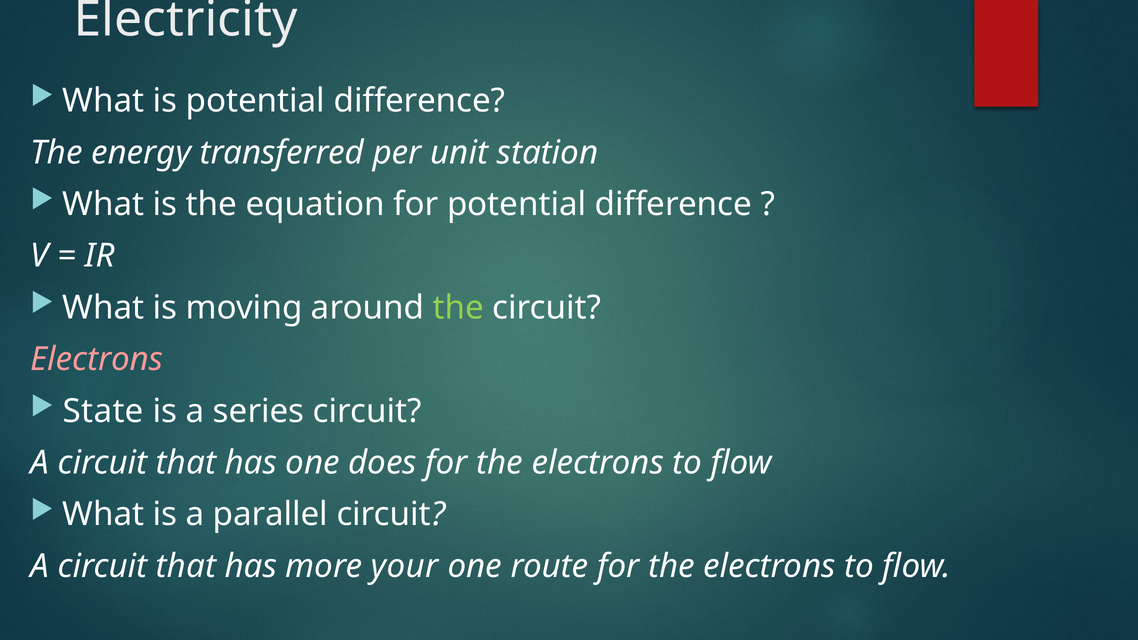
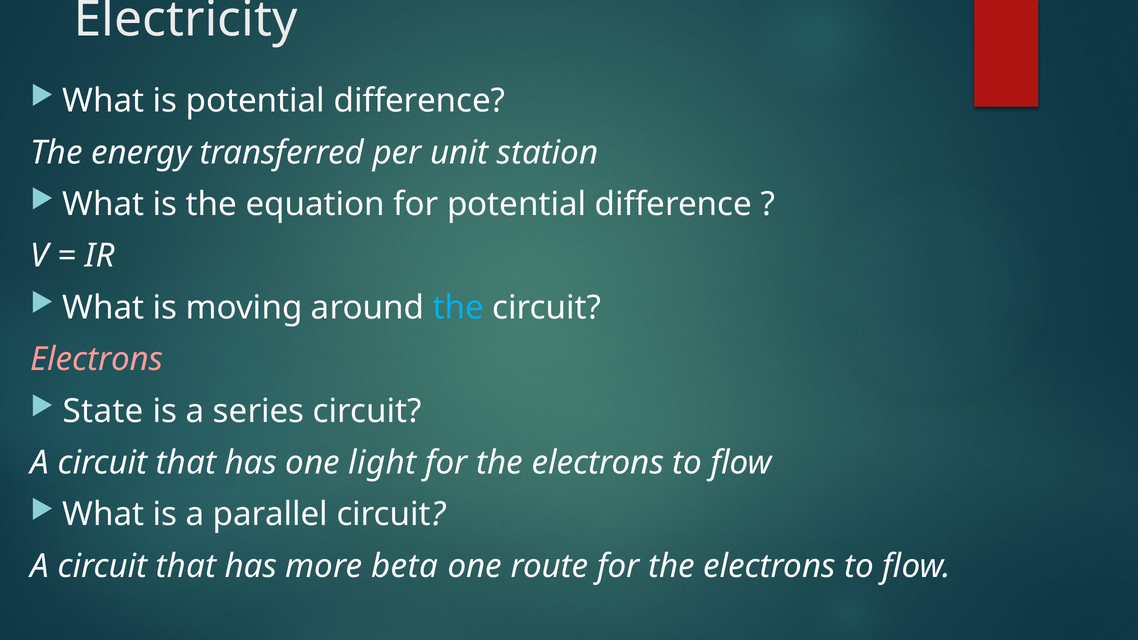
the at (458, 308) colour: light green -> light blue
does: does -> light
your: your -> beta
